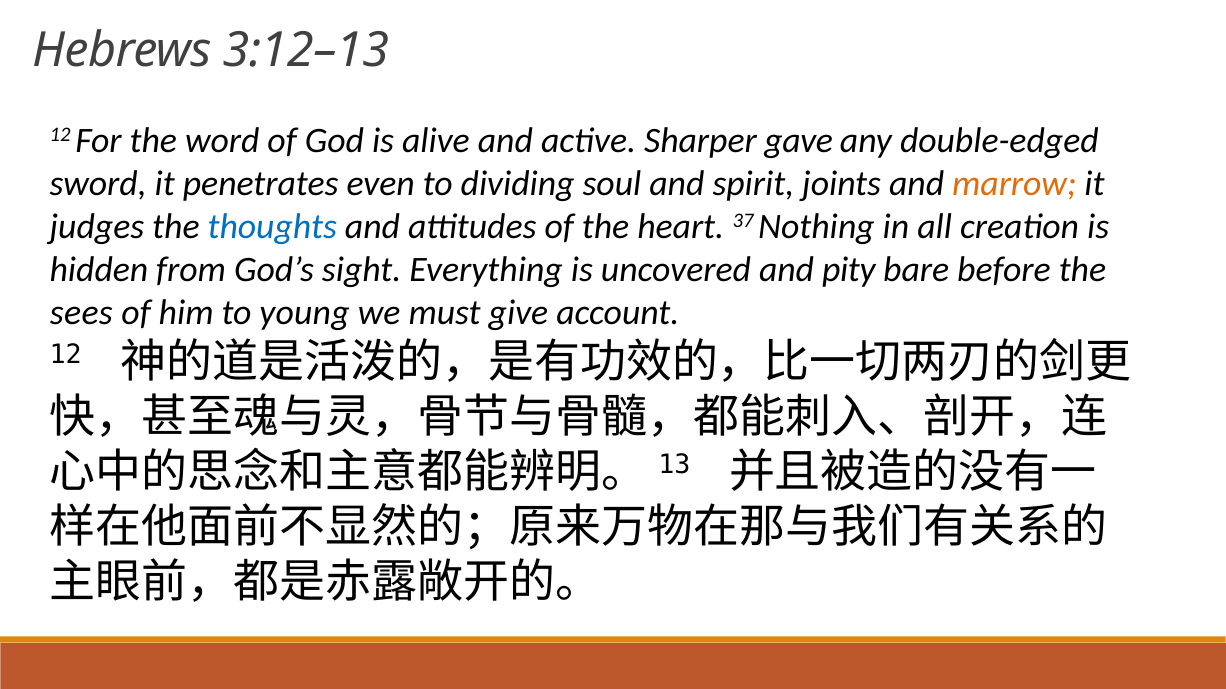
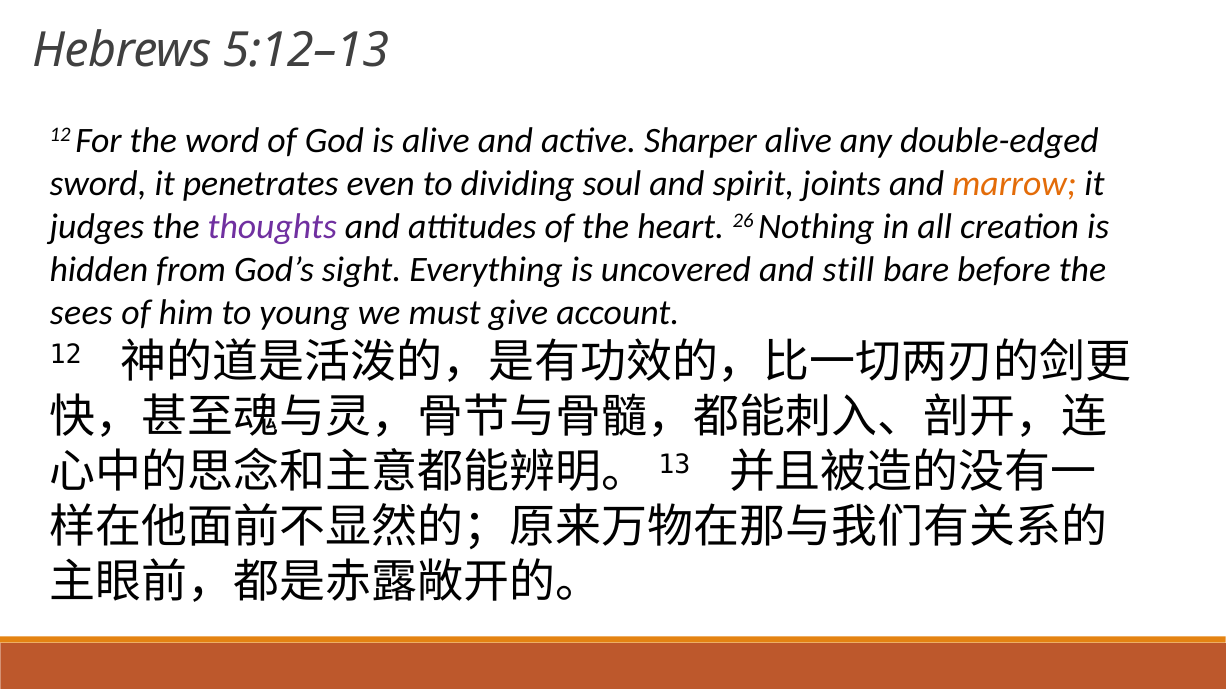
3:12–13: 3:12–13 -> 5:12–13
Sharper gave: gave -> alive
thoughts colour: blue -> purple
37: 37 -> 26
pity: pity -> still
